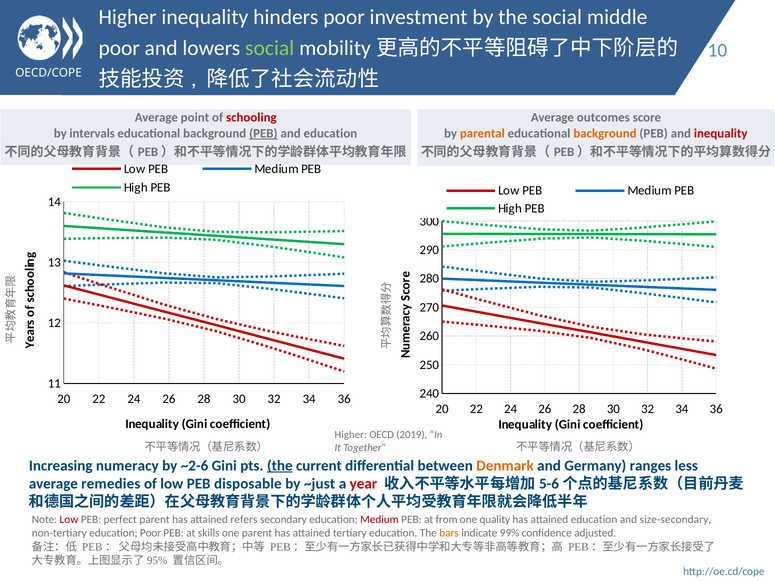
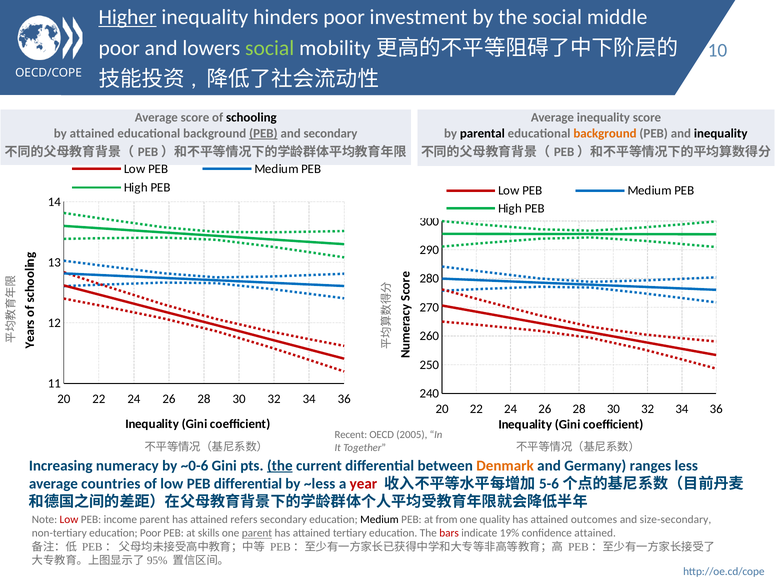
Higher at (128, 17) underline: none -> present
Average point: point -> score
schooling colour: red -> black
Average outcomes: outcomes -> inequality
by intervals: intervals -> attained
and education: education -> secondary
parental colour: orange -> black
inequality at (721, 134) colour: red -> black
Higher at (351, 435): Higher -> Recent
2019: 2019 -> 2005
~2-6: ~2-6 -> ~0-6
remedies: remedies -> countries
PEB disposable: disposable -> differential
~just: ~just -> ~less
perfect: perfect -> income
Medium at (379, 520) colour: red -> black
attained education: education -> outcomes
parent at (257, 533) underline: none -> present
bars colour: orange -> red
99%: 99% -> 19%
confidence adjusted: adjusted -> attained
